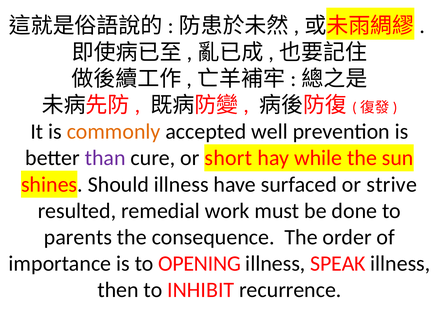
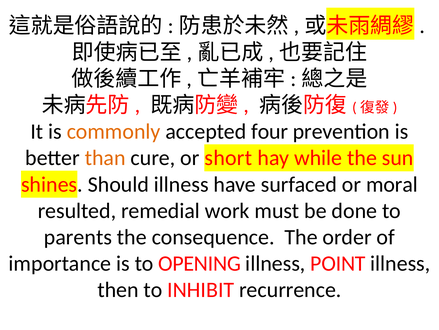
well: well -> four
than colour: purple -> orange
strive: strive -> moral
SPEAK: SPEAK -> POINT
